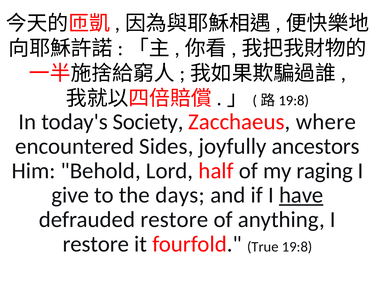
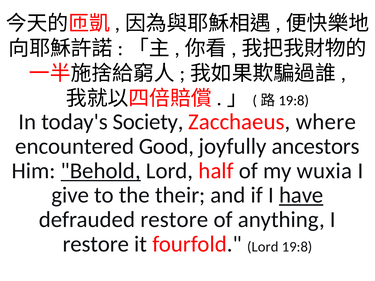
Sides: Sides -> Good
Behold underline: none -> present
raging: raging -> wuxia
days: days -> their
fourfold True: True -> Lord
